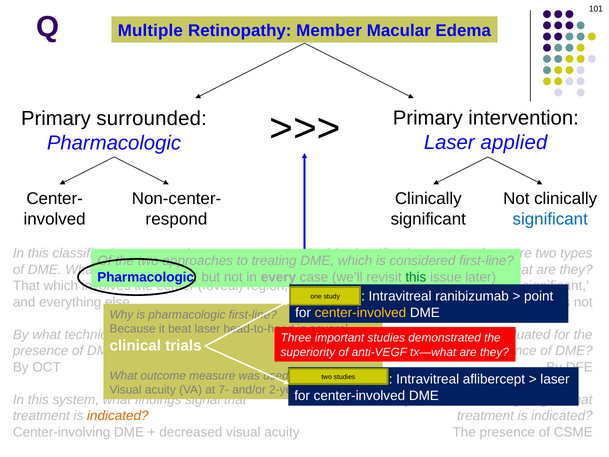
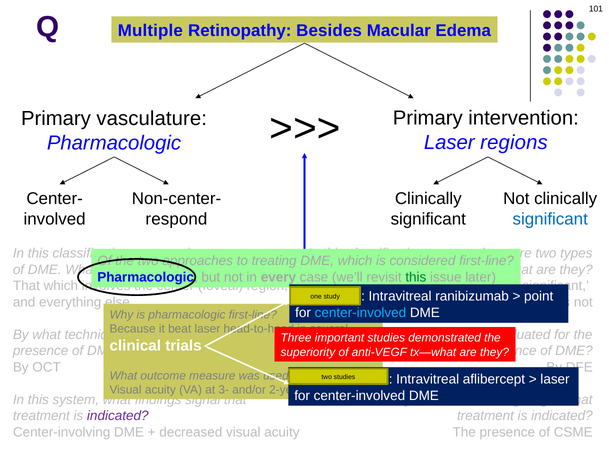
Member: Member -> Besides
surrounded: surrounded -> vasculature
applied: applied -> regions
center-involved at (360, 312) colour: yellow -> light blue
7-: 7- -> 3-
indicated at (118, 416) colour: orange -> purple
